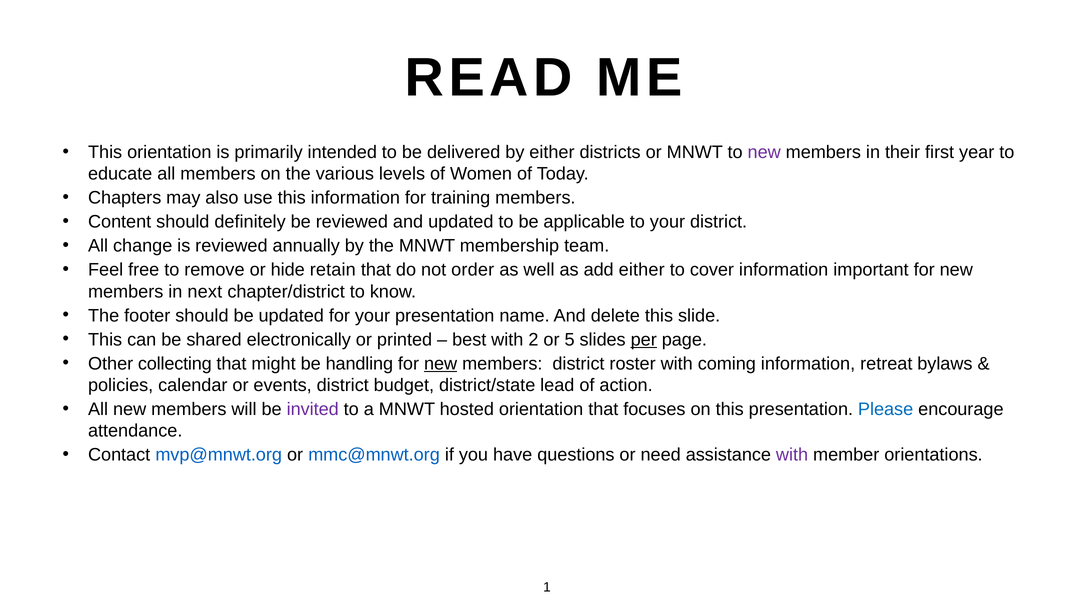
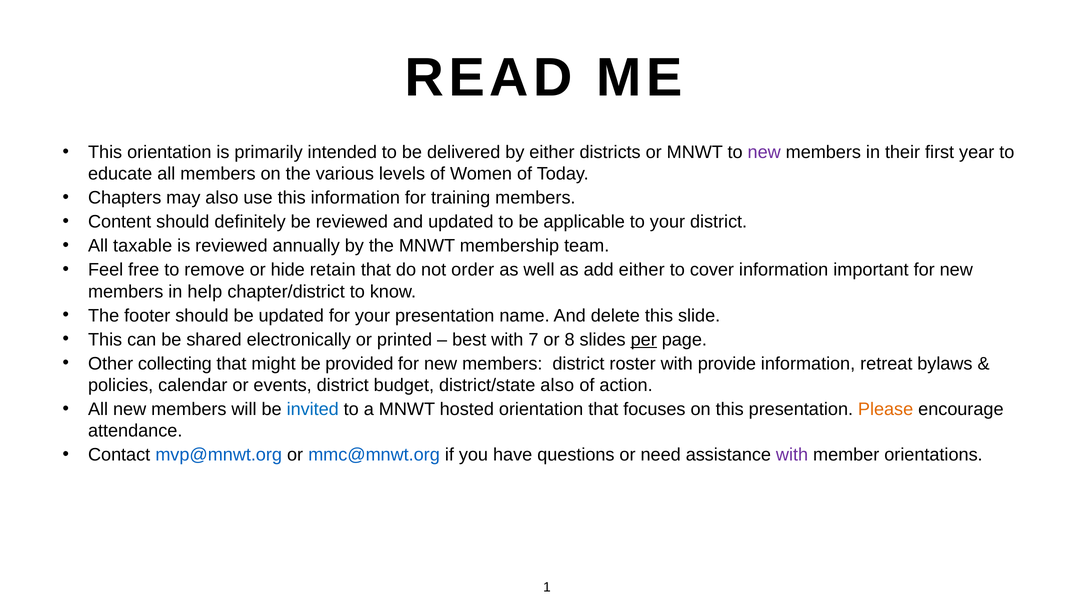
change: change -> taxable
next: next -> help
2: 2 -> 7
5: 5 -> 8
handling: handling -> provided
new at (441, 364) underline: present -> none
coming: coming -> provide
district/state lead: lead -> also
invited colour: purple -> blue
Please colour: blue -> orange
